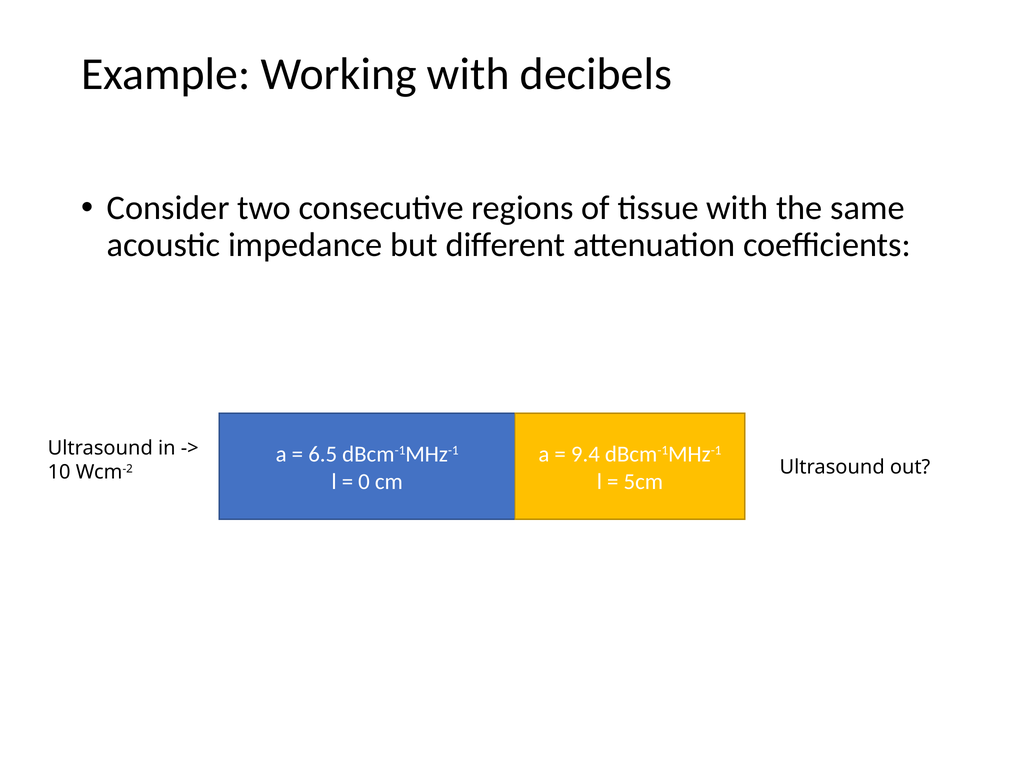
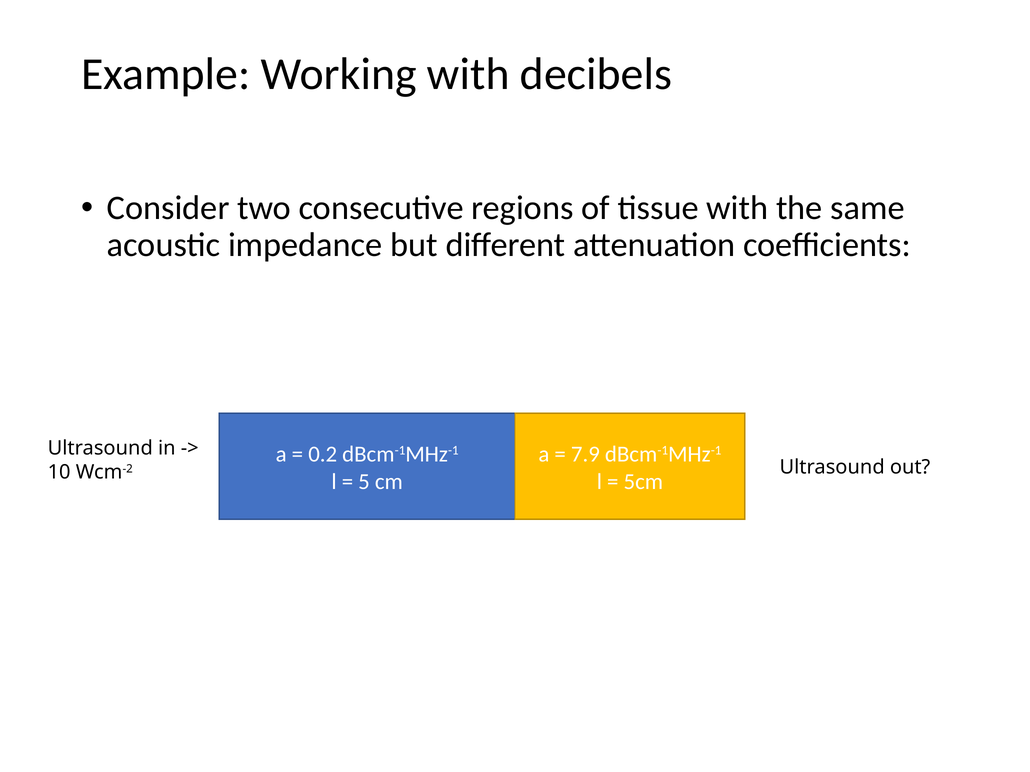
6.5: 6.5 -> 0.2
9.4: 9.4 -> 7.9
0: 0 -> 5
